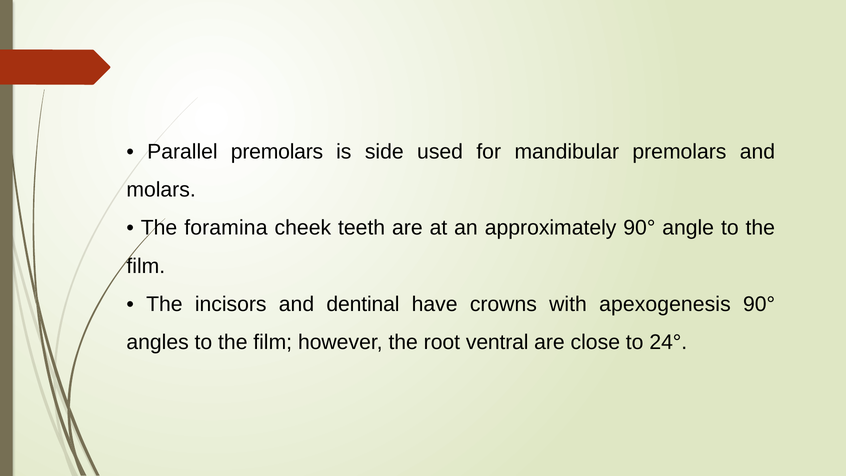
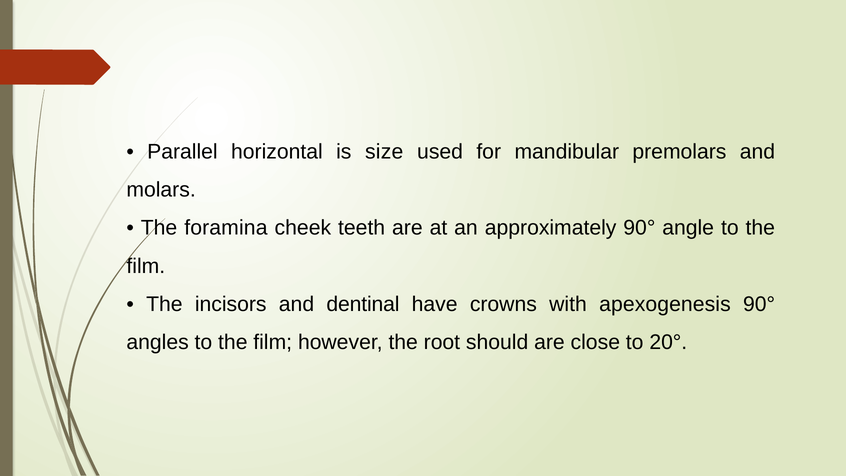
Parallel premolars: premolars -> horizontal
side: side -> size
ventral: ventral -> should
24°: 24° -> 20°
